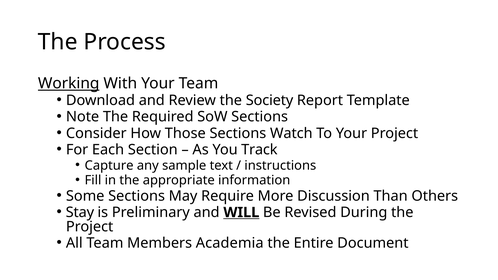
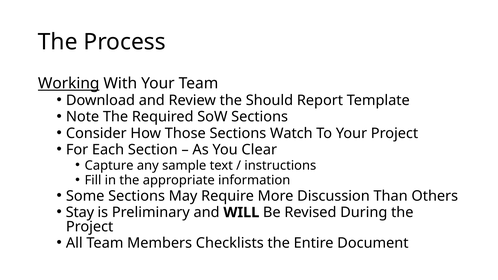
Society: Society -> Should
Track: Track -> Clear
WILL underline: present -> none
Academia: Academia -> Checklists
